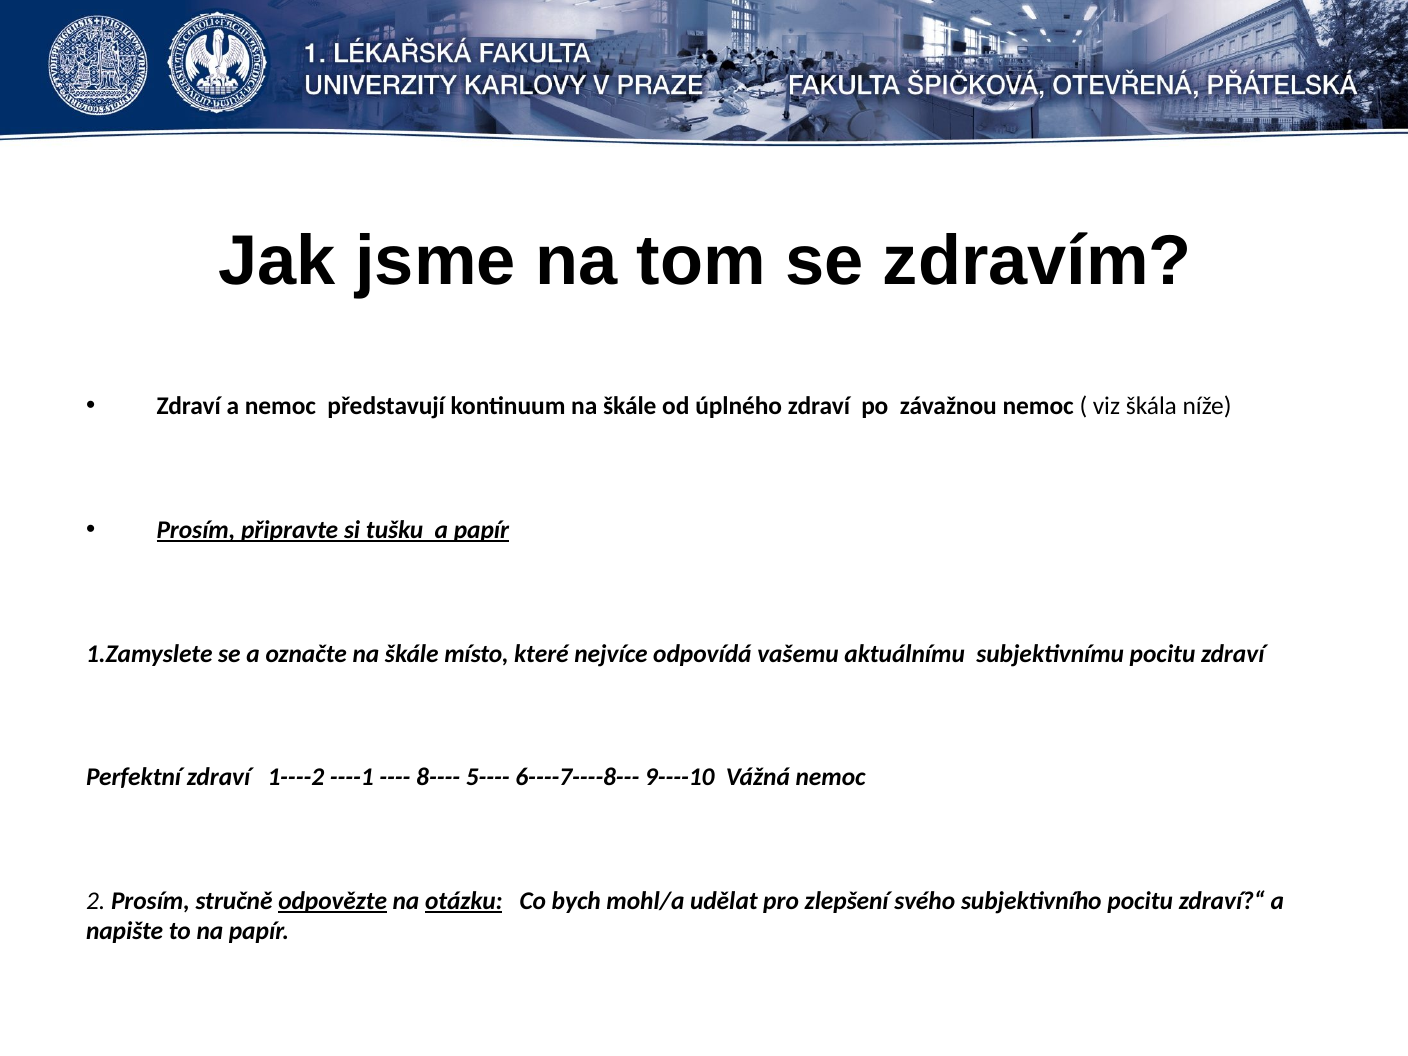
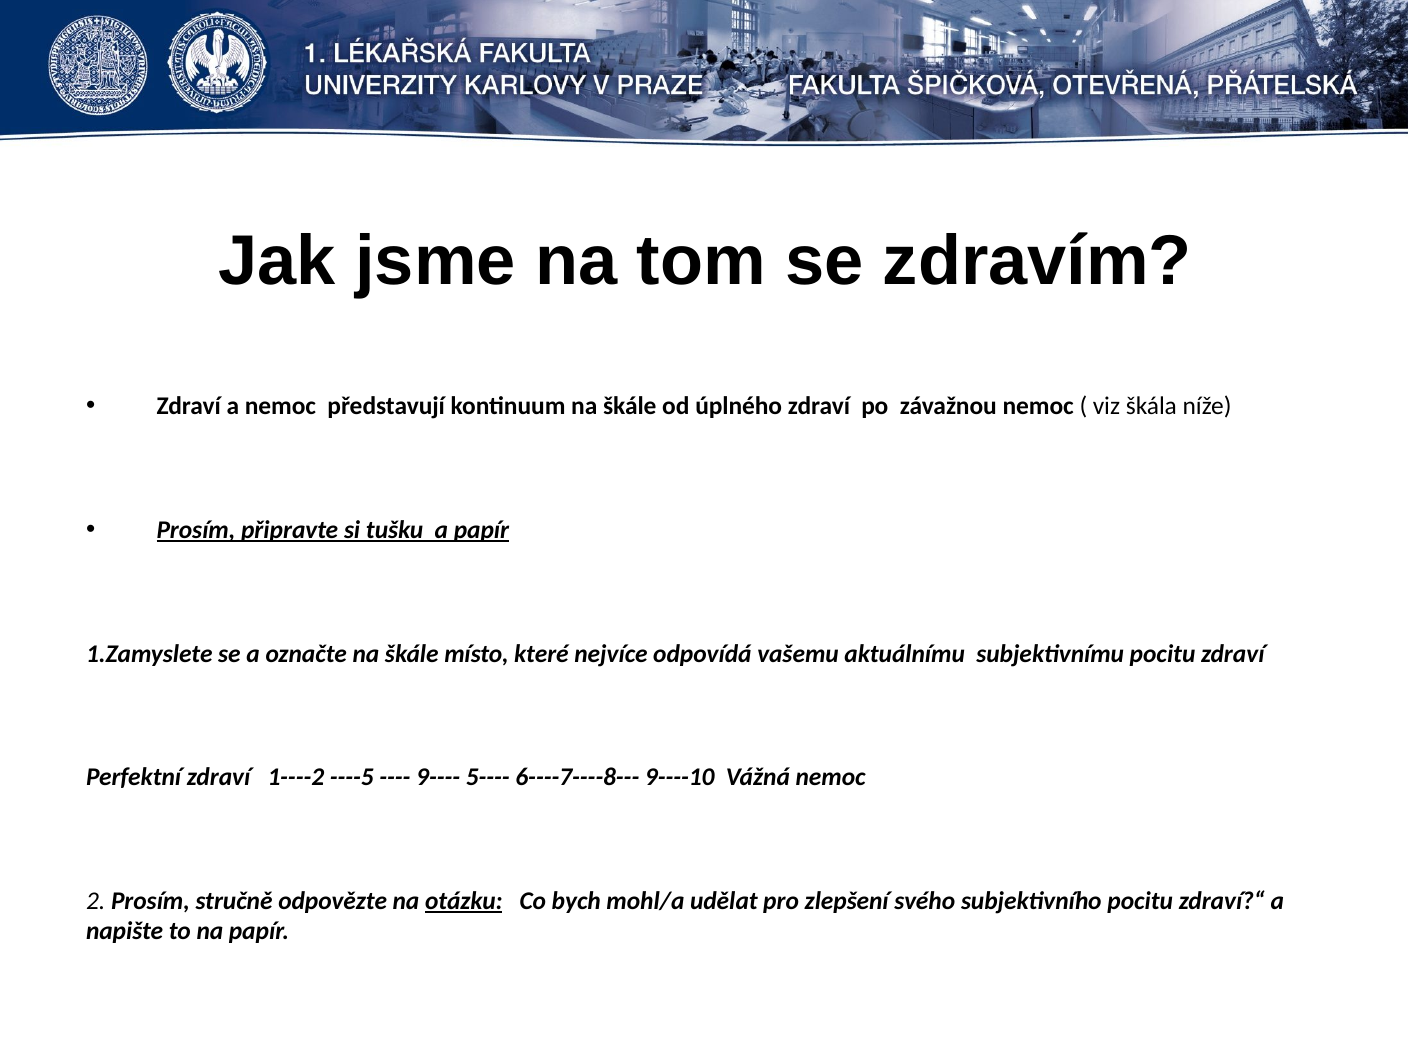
----1: ----1 -> ----5
8----: 8---- -> 9----
odpovězte underline: present -> none
